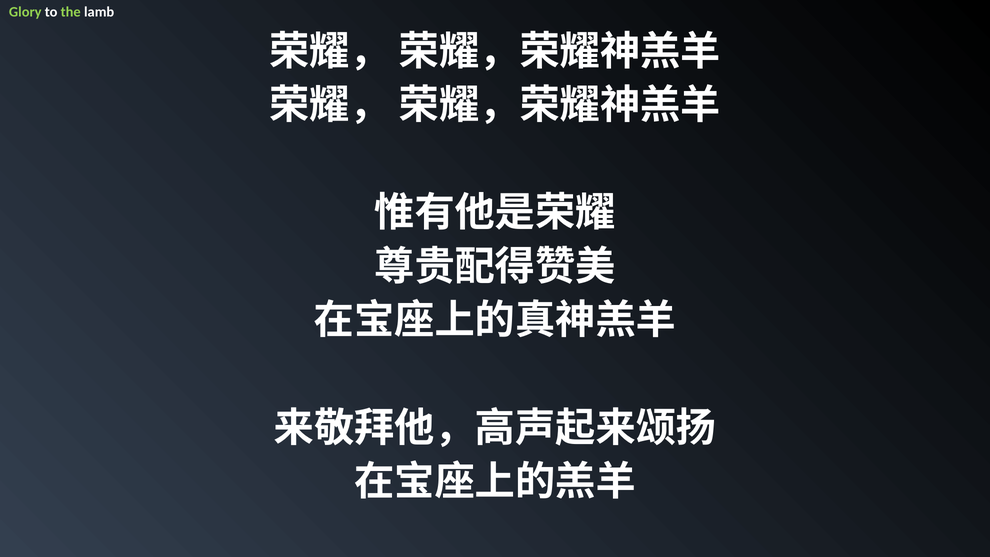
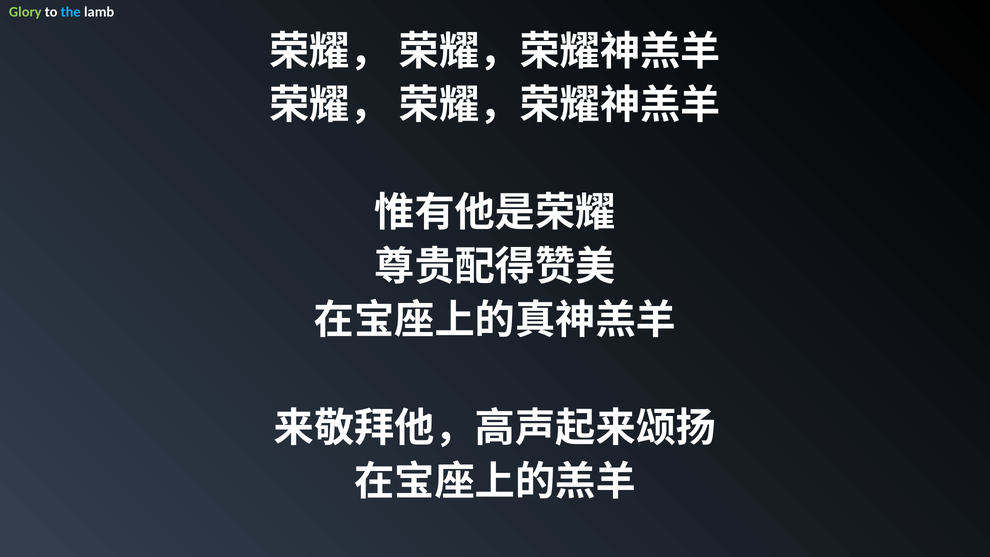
the colour: light green -> light blue
